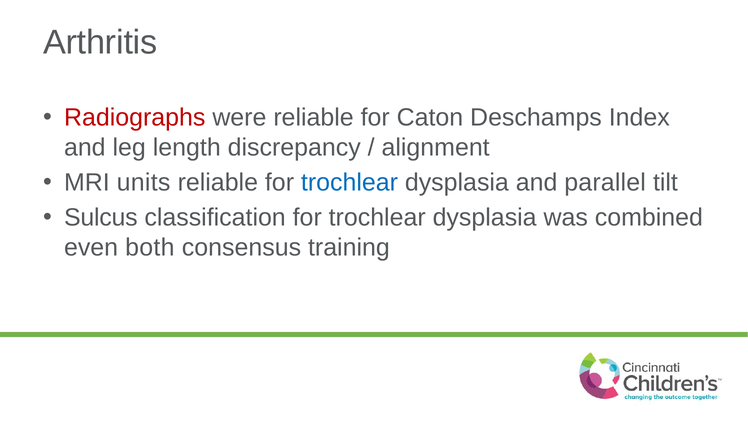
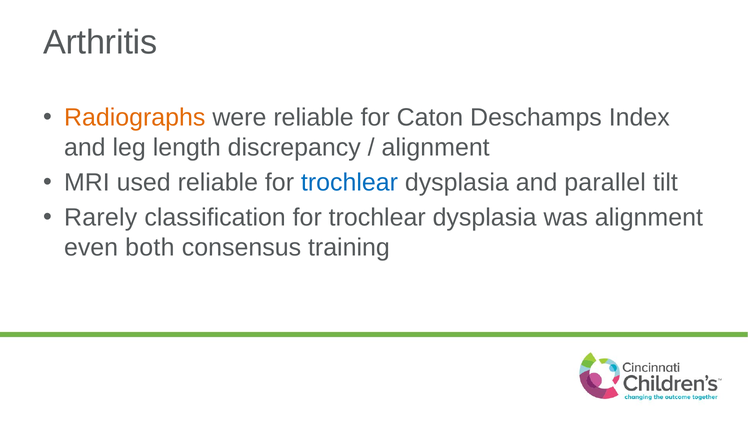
Radiographs colour: red -> orange
units: units -> used
Sulcus: Sulcus -> Rarely
was combined: combined -> alignment
